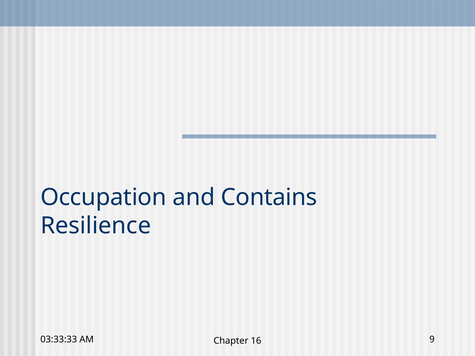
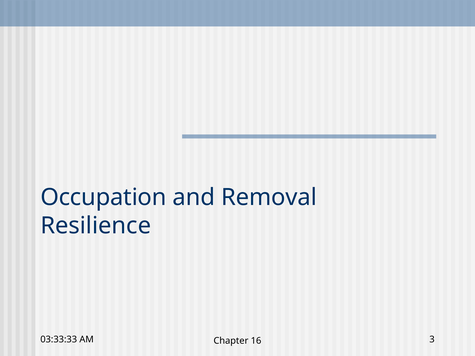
Contains: Contains -> Removal
9: 9 -> 3
